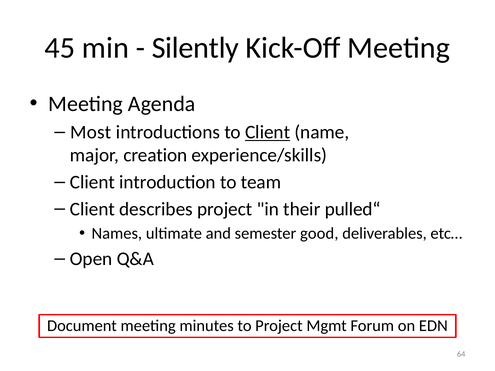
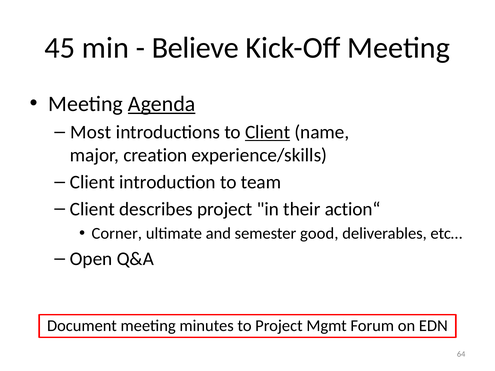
Silently: Silently -> Believe
Agenda underline: none -> present
pulled“: pulled“ -> action“
Names: Names -> Corner
